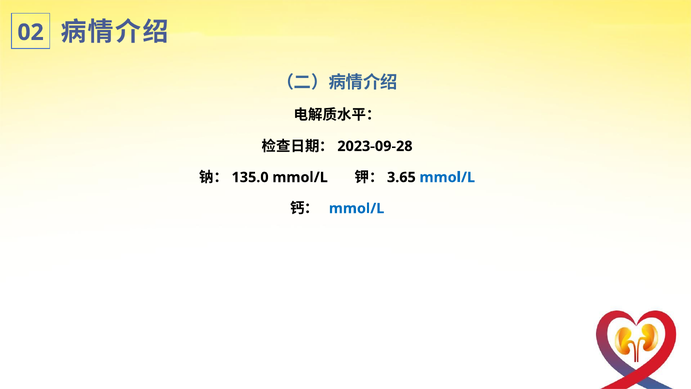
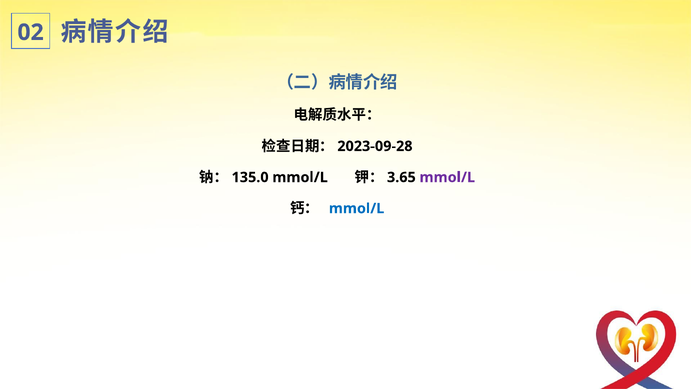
mmol/L at (447, 177) colour: blue -> purple
